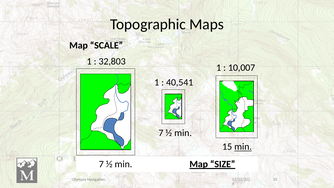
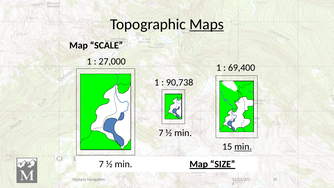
Maps underline: none -> present
32,803: 32,803 -> 27,000
10,007: 10,007 -> 69,400
40,541: 40,541 -> 90,738
